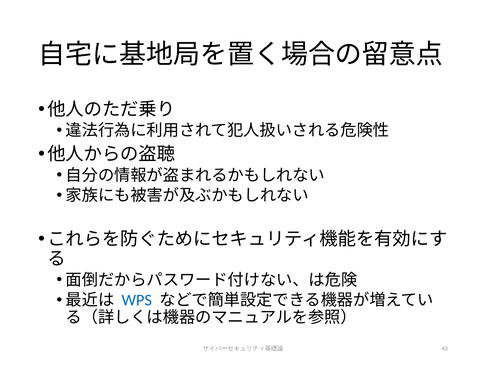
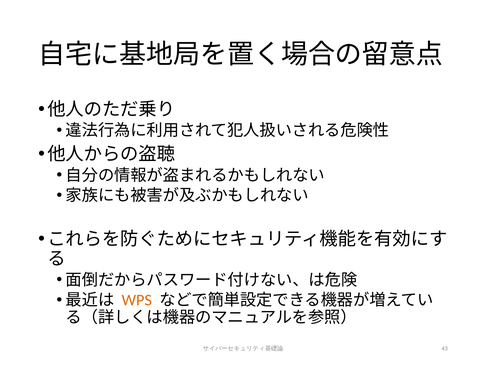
WPS colour: blue -> orange
